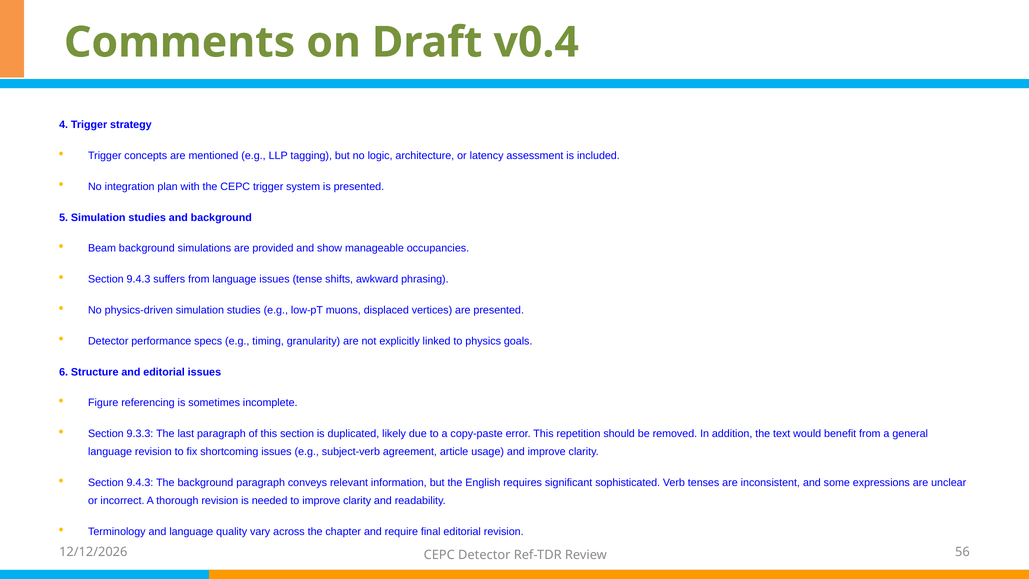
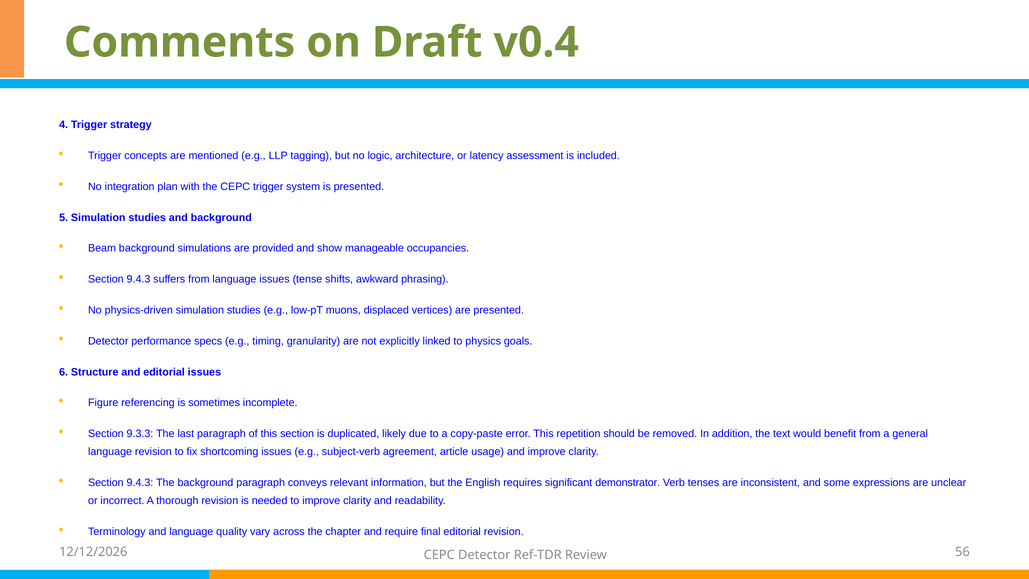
sophisticated: sophisticated -> demonstrator
